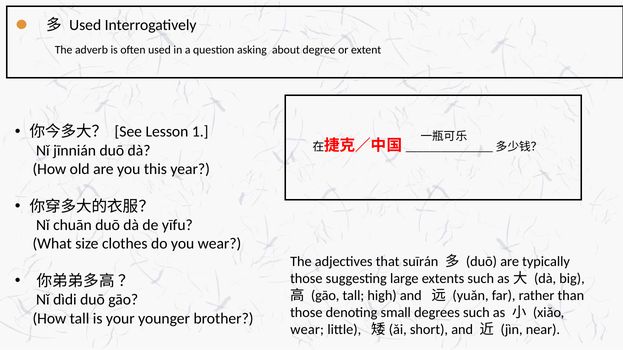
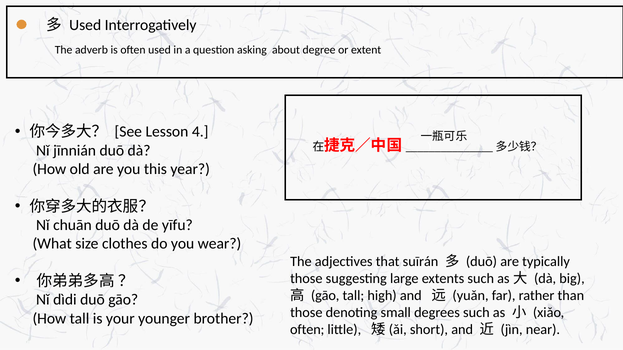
1: 1 -> 4
wear at (307, 330): wear -> often
